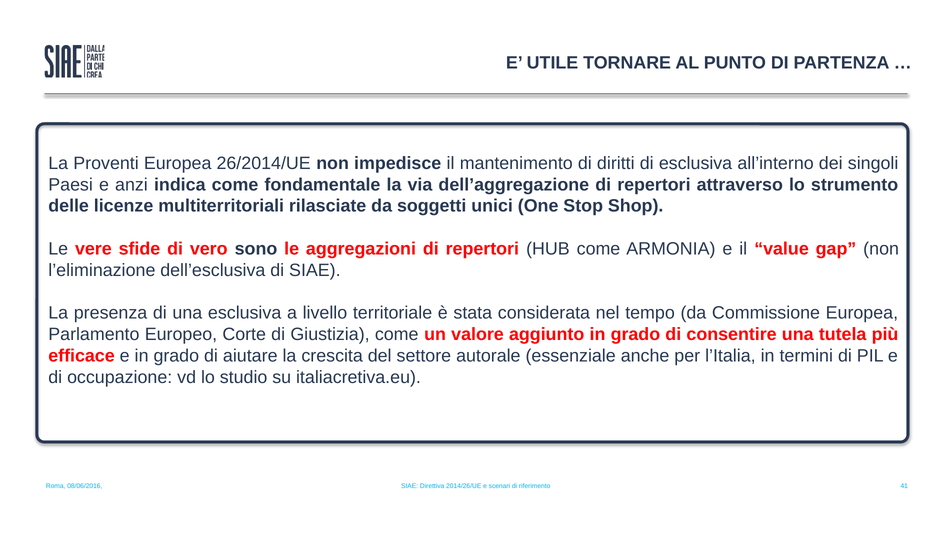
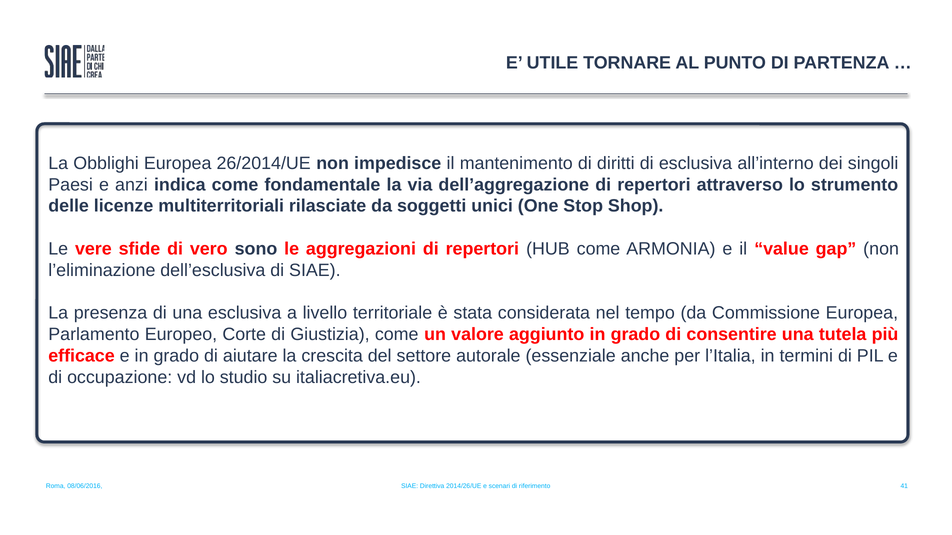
Proventi: Proventi -> Obblighi
